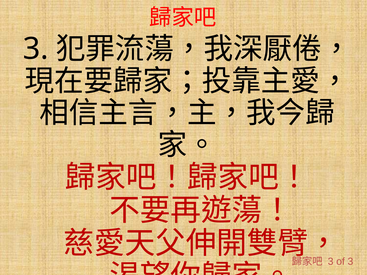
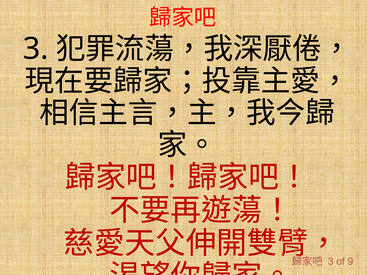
of 3: 3 -> 9
